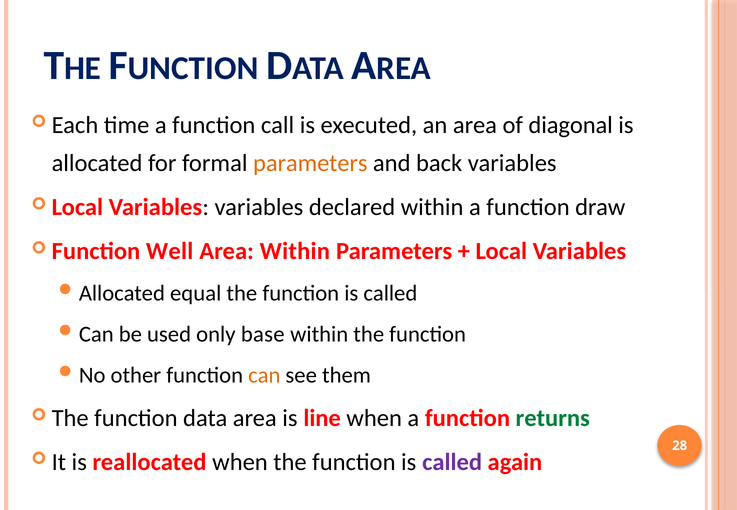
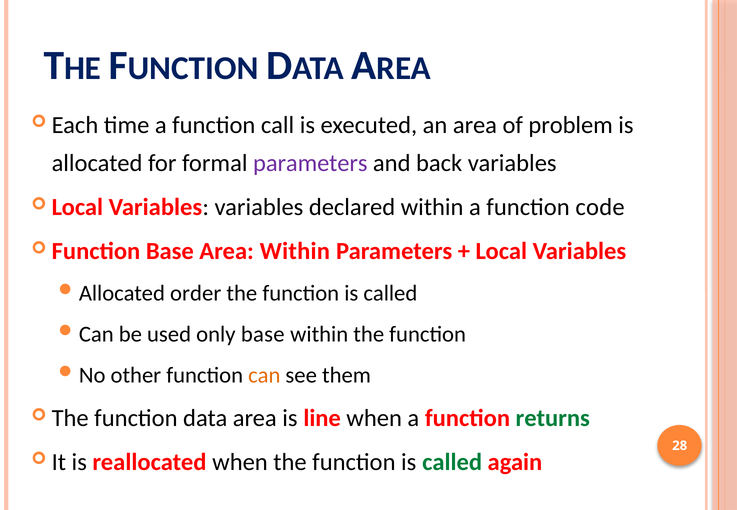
diagonal: diagonal -> problem
parameters at (310, 163) colour: orange -> purple
draw: draw -> code
Function Well: Well -> Base
equal: equal -> order
called at (452, 462) colour: purple -> green
